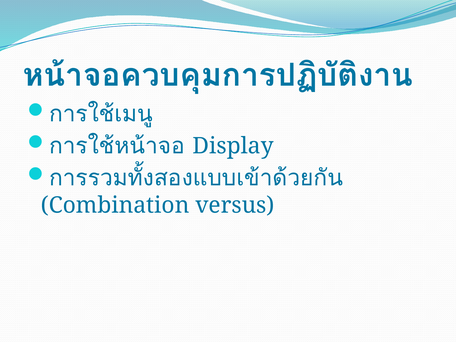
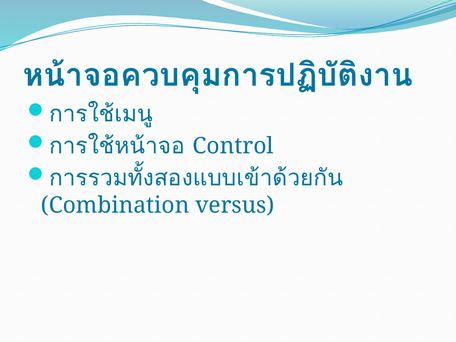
Display: Display -> Control
